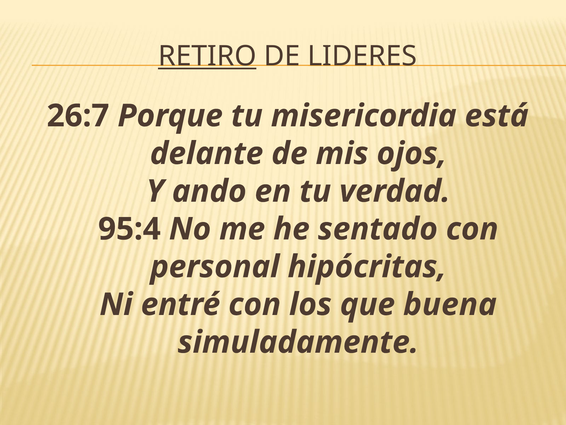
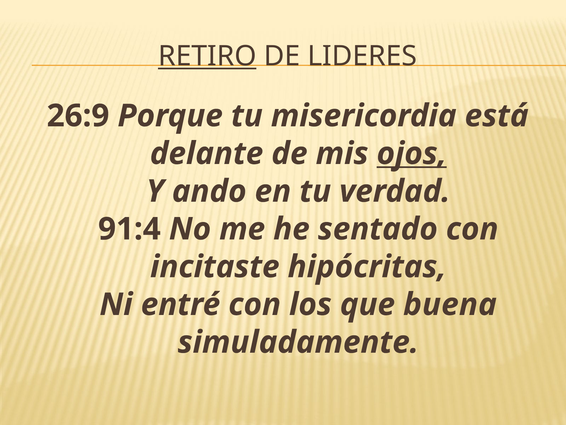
26:7: 26:7 -> 26:9
ojos underline: none -> present
95:4: 95:4 -> 91:4
personal: personal -> incitaste
